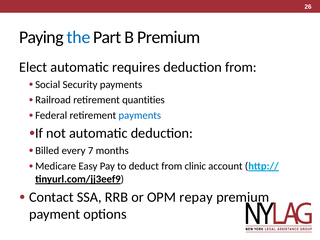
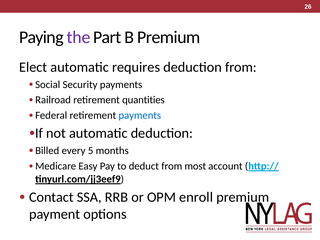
the colour: blue -> purple
7: 7 -> 5
clinic: clinic -> most
repay: repay -> enroll
